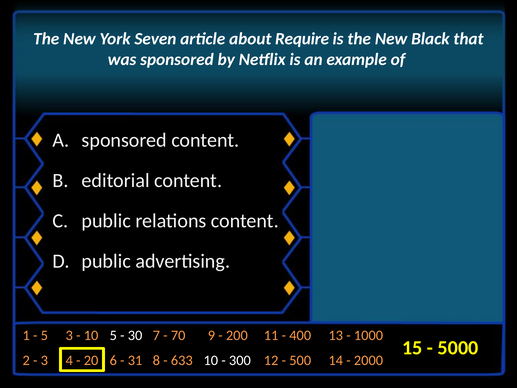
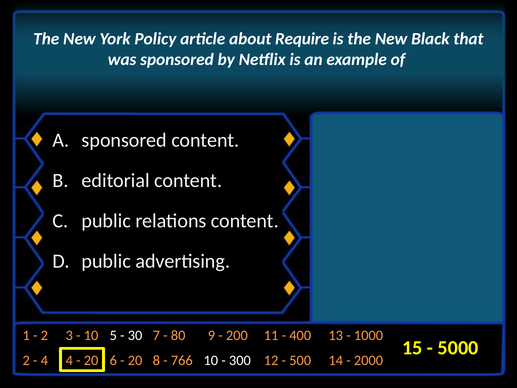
Seven: Seven -> Policy
5 at (44, 335): 5 -> 2
70: 70 -> 80
3 at (44, 360): 3 -> 4
31 at (135, 360): 31 -> 20
633: 633 -> 766
